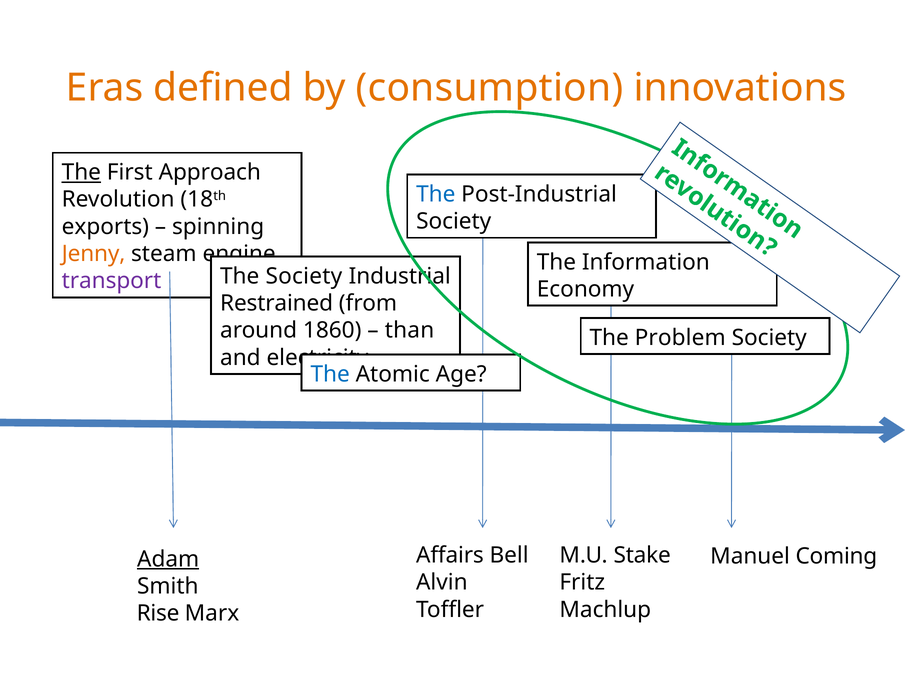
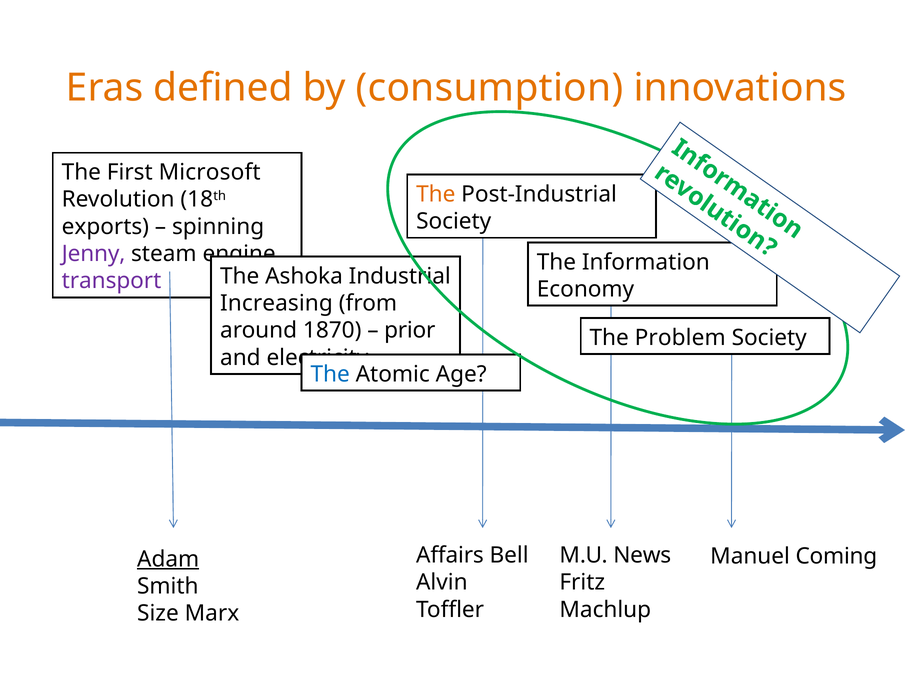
The at (81, 172) underline: present -> none
Approach: Approach -> Microsoft
The at (436, 194) colour: blue -> orange
Jenny colour: orange -> purple
The Society: Society -> Ashoka
Restrained: Restrained -> Increasing
1860: 1860 -> 1870
than: than -> prior
Stake: Stake -> News
Rise: Rise -> Size
